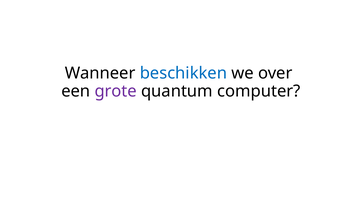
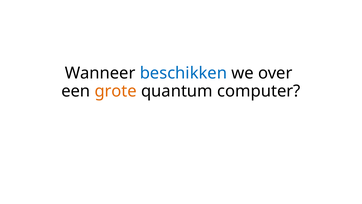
grote colour: purple -> orange
